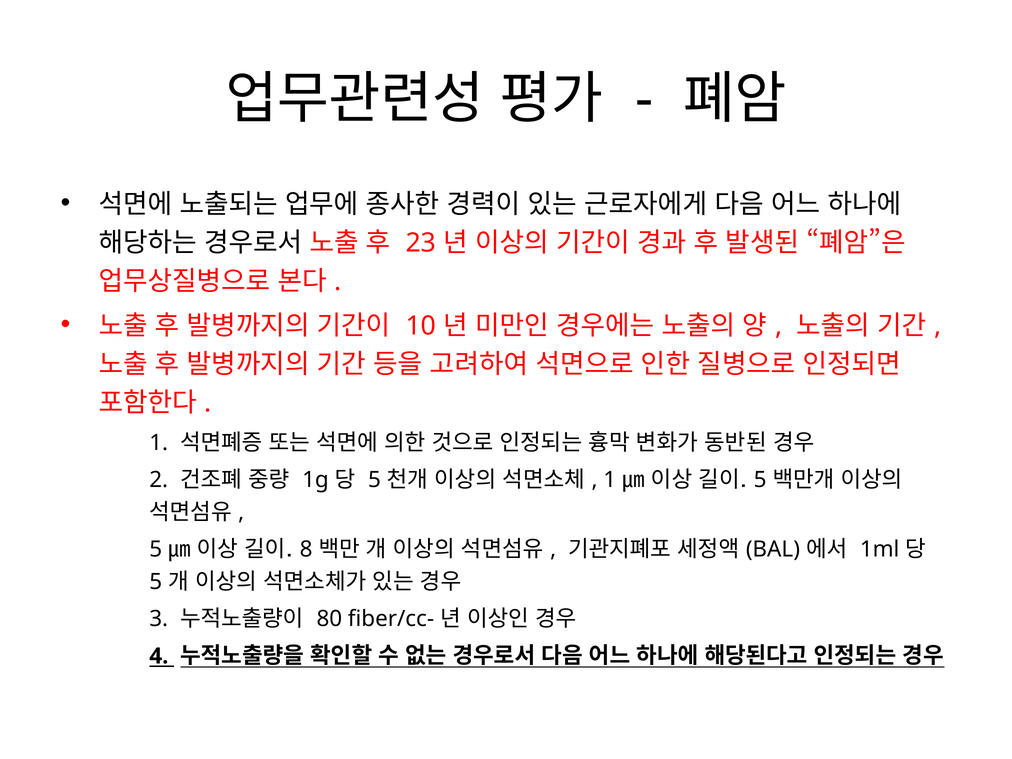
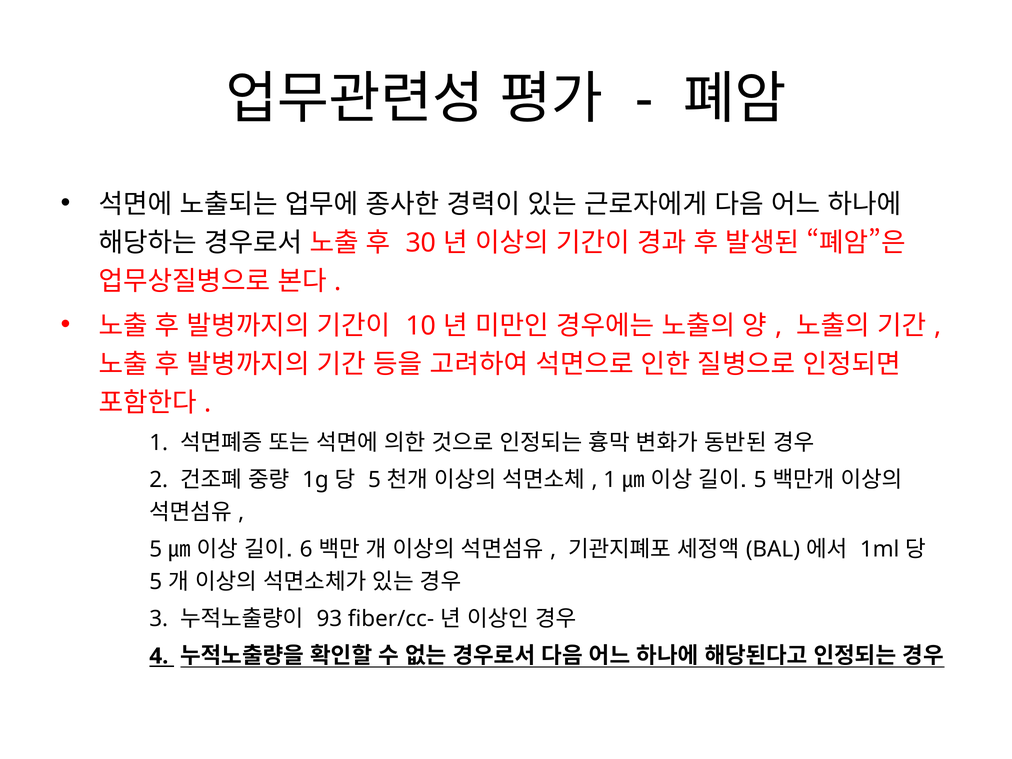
23: 23 -> 30
8: 8 -> 6
80: 80 -> 93
